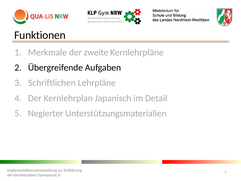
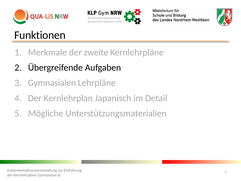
Schriftlichen: Schriftlichen -> Gymnasialen
Negierter: Negierter -> Mögliche
